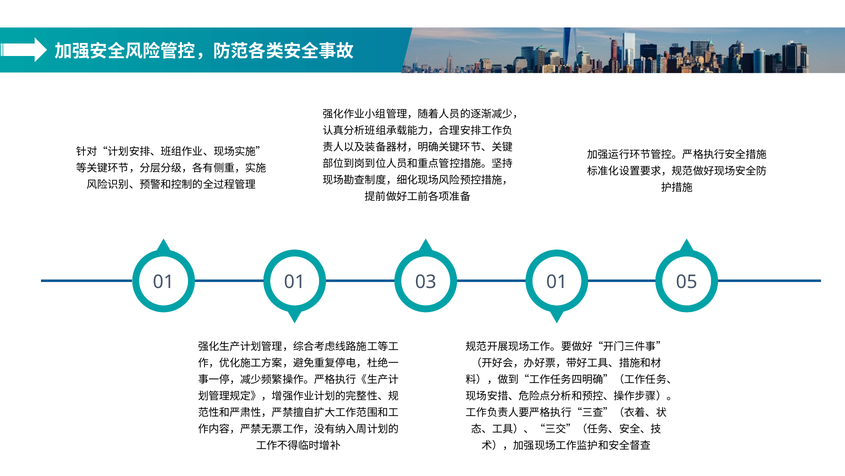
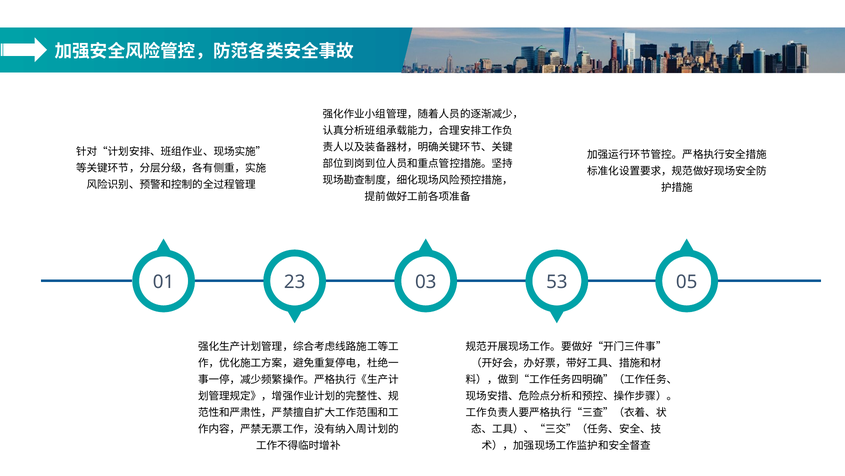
01 01: 01 -> 23
03 01: 01 -> 53
